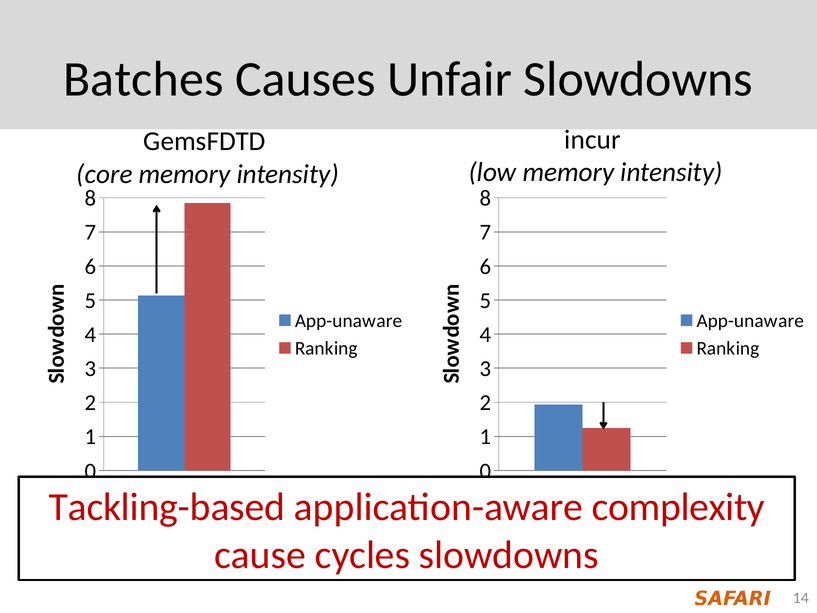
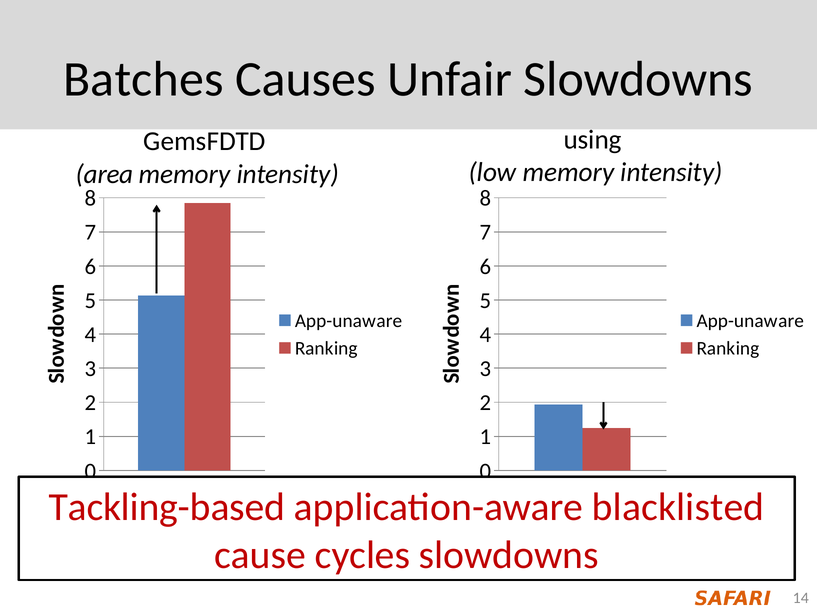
incur: incur -> using
core: core -> area
complexity: complexity -> blacklisted
